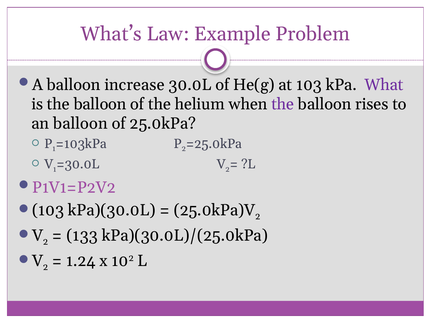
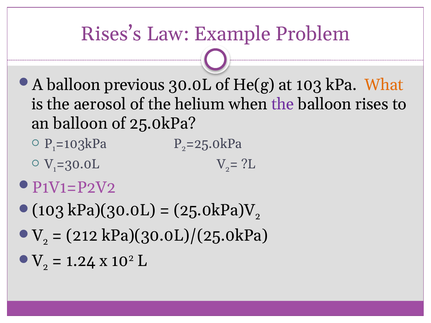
What’s: What’s -> Rises’s
increase: increase -> previous
What colour: purple -> orange
is the balloon: balloon -> aerosol
133: 133 -> 212
